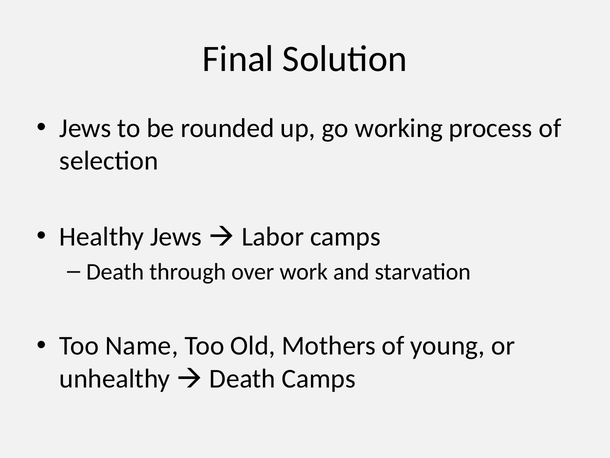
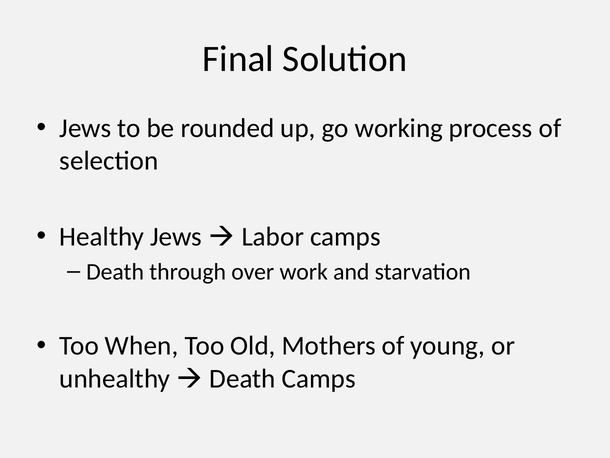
Name: Name -> When
